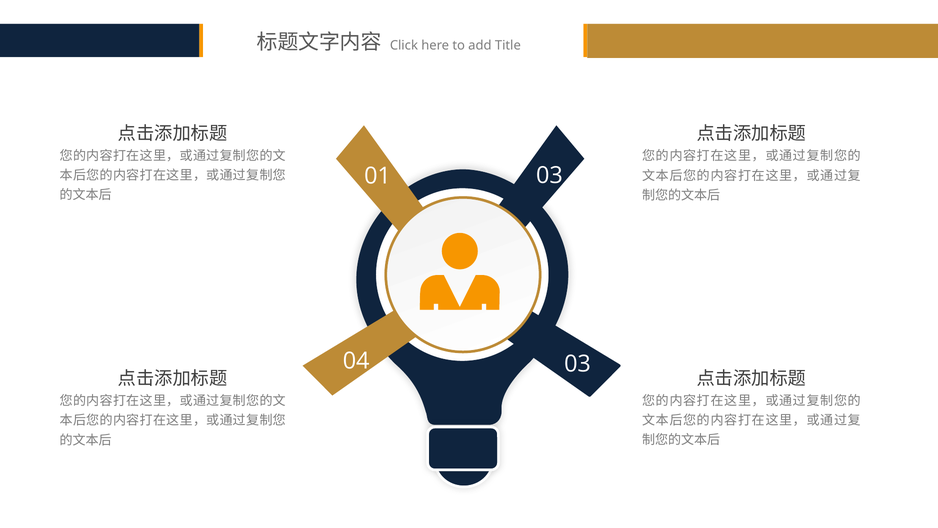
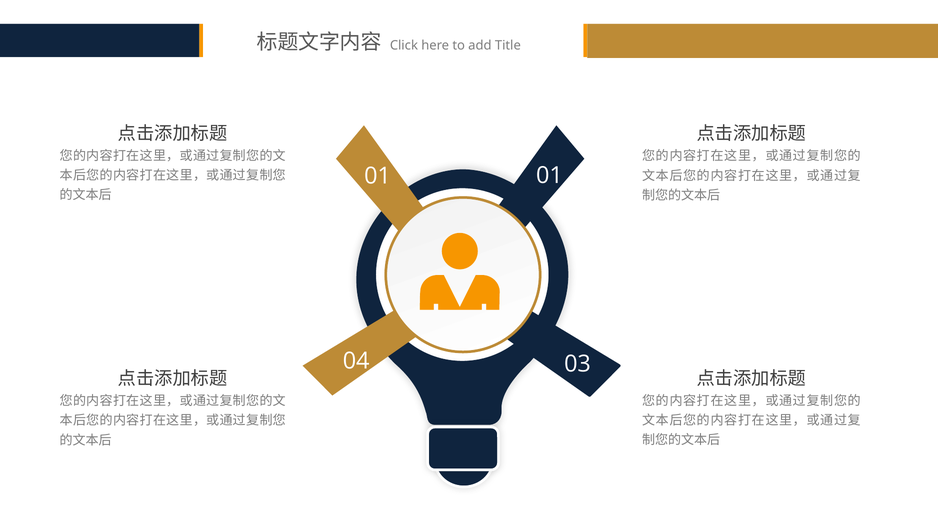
01 03: 03 -> 01
